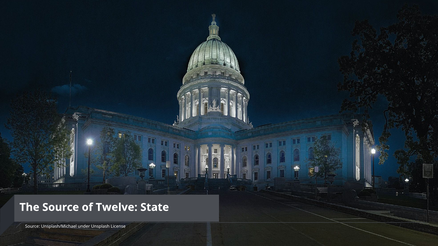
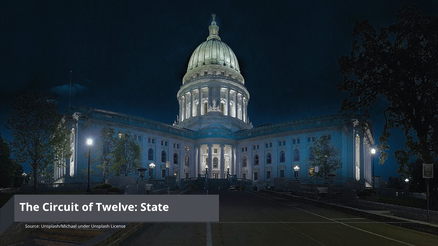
The Source: Source -> Circuit
